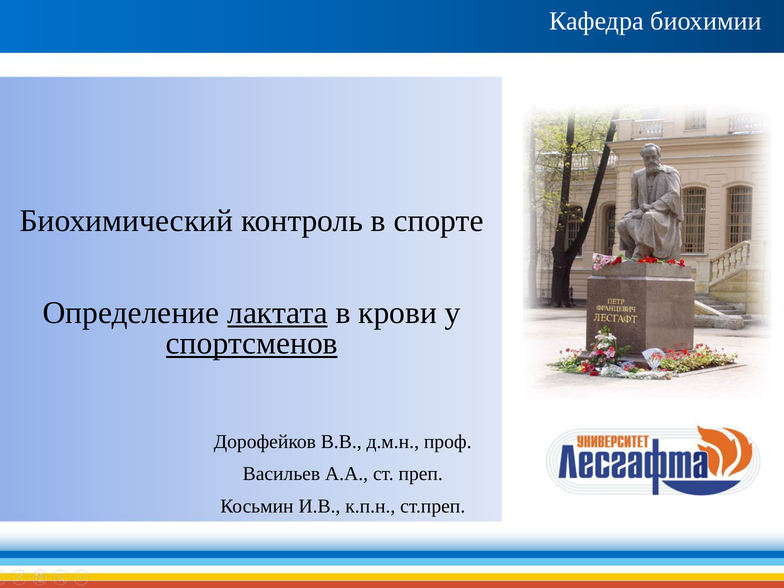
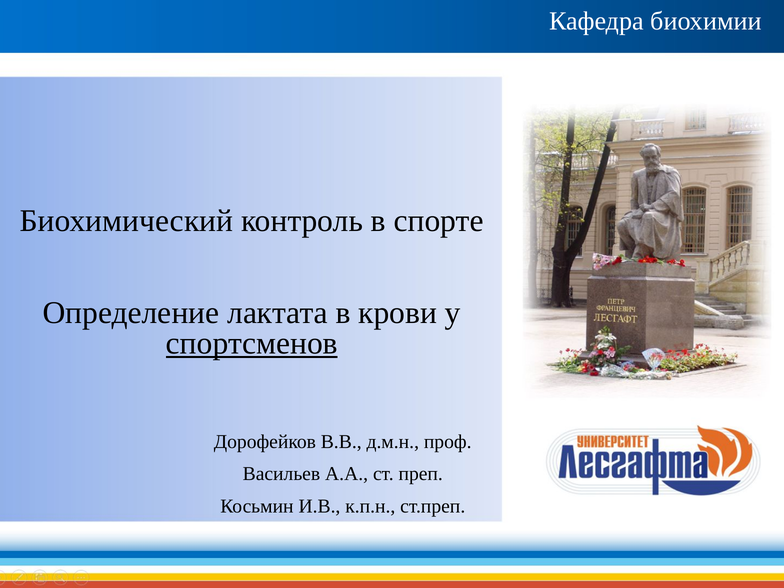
лактата underline: present -> none
